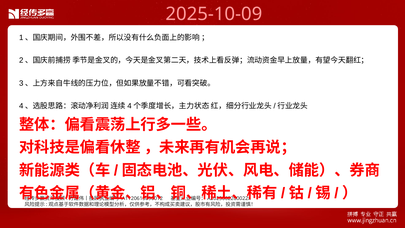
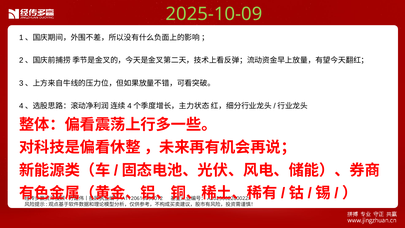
2025-10-09 colour: pink -> light green
